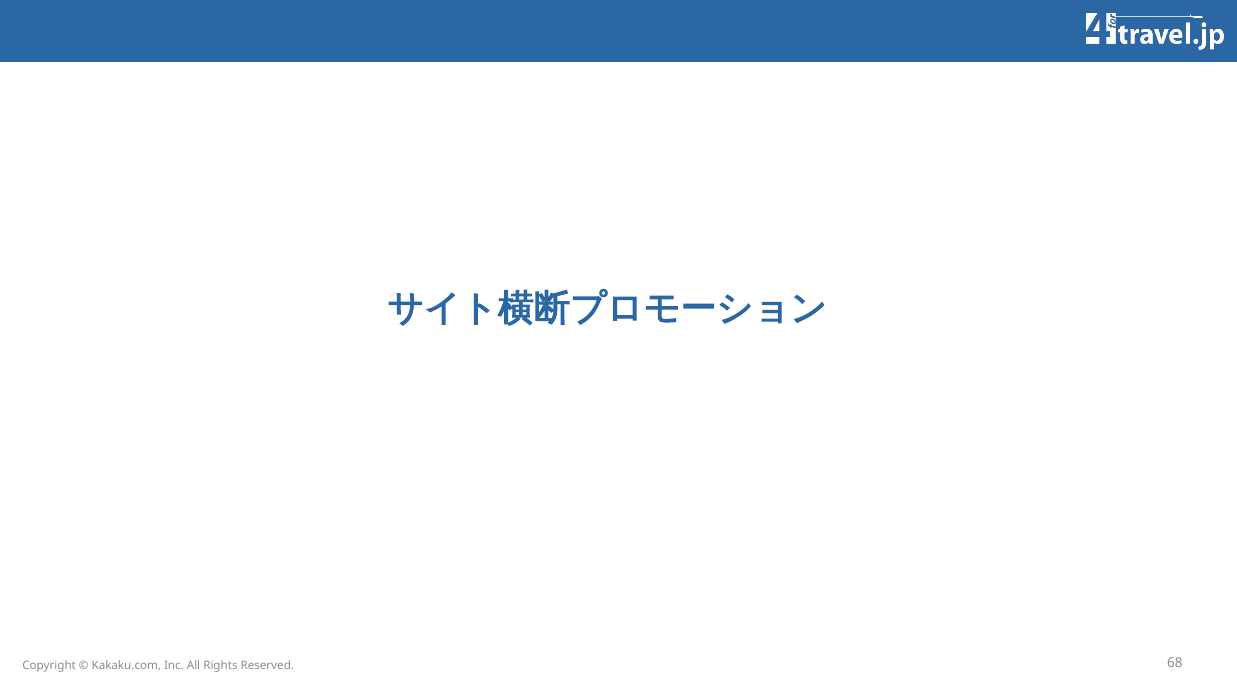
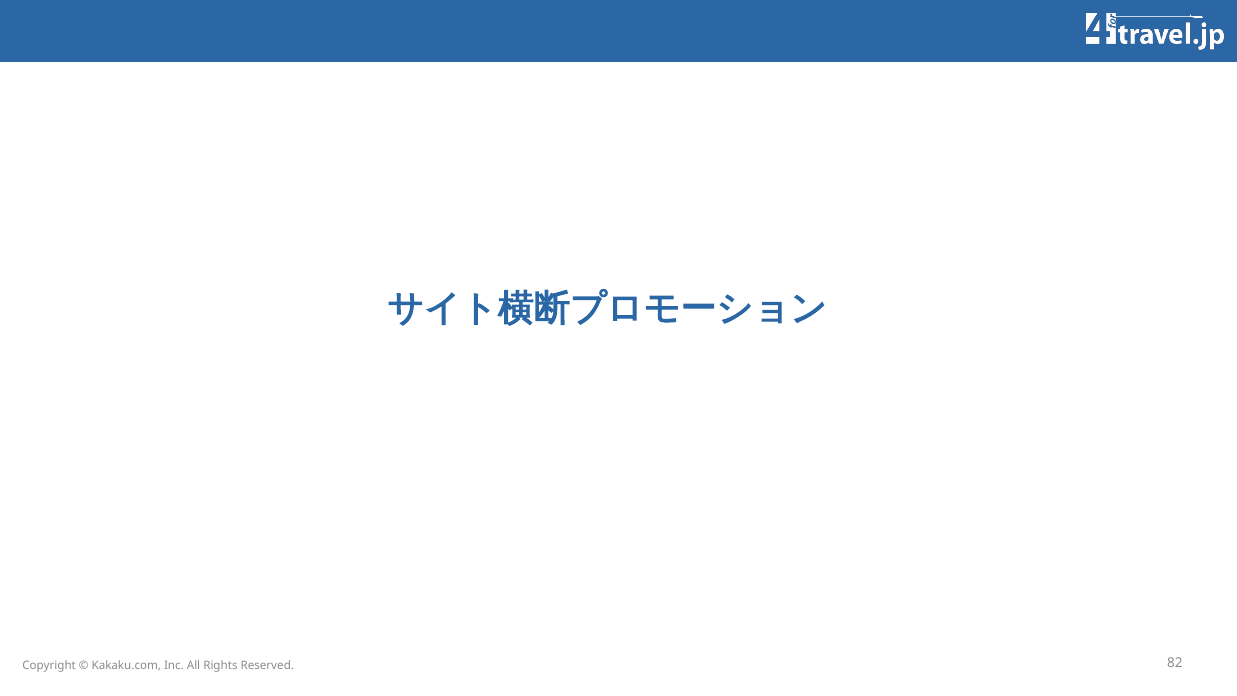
68: 68 -> 82
